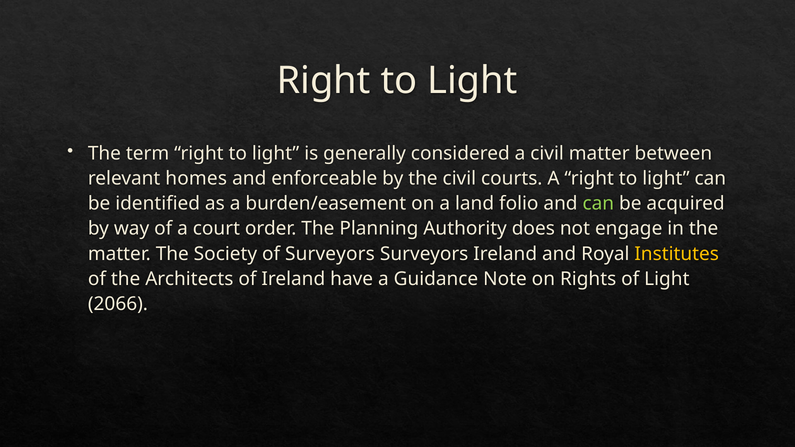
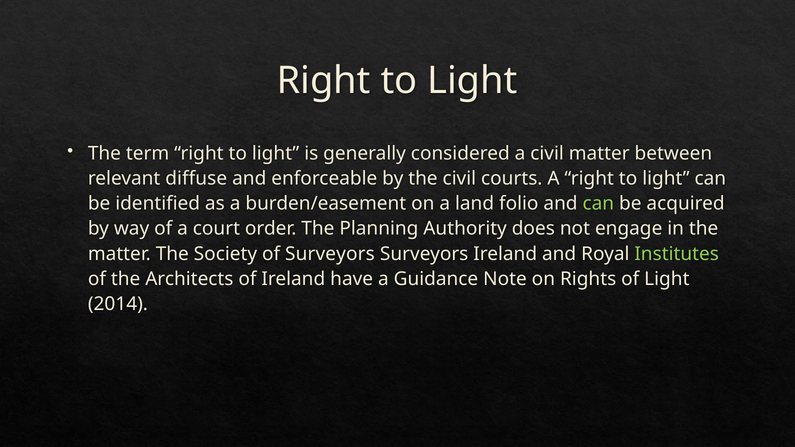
homes: homes -> diffuse
Institutes colour: yellow -> light green
2066: 2066 -> 2014
